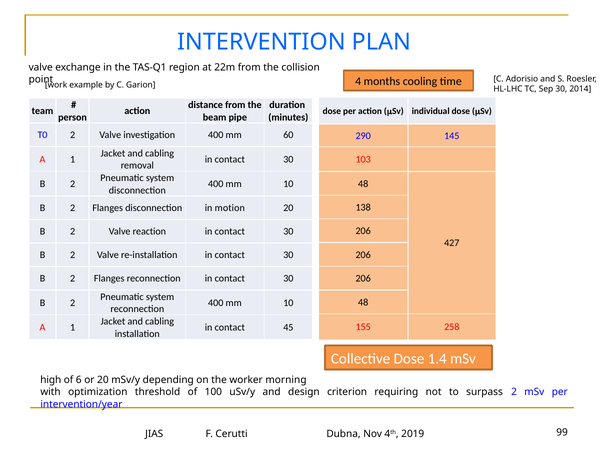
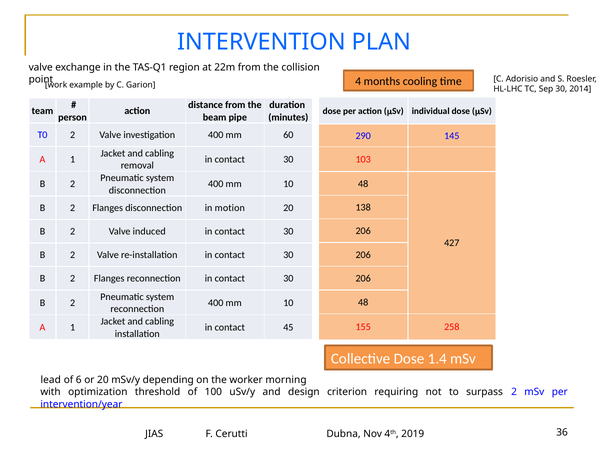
reaction: reaction -> induced
high: high -> lead
99: 99 -> 36
